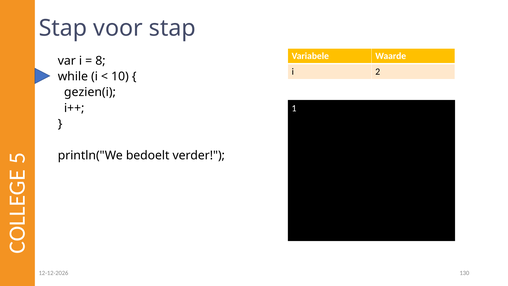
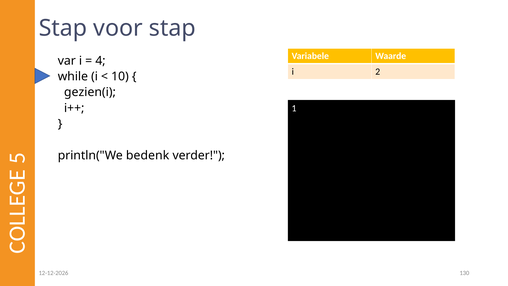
8: 8 -> 4
bedoelt: bedoelt -> bedenk
